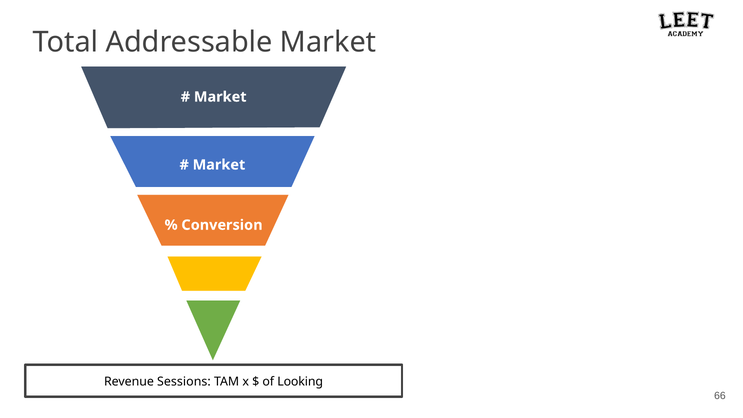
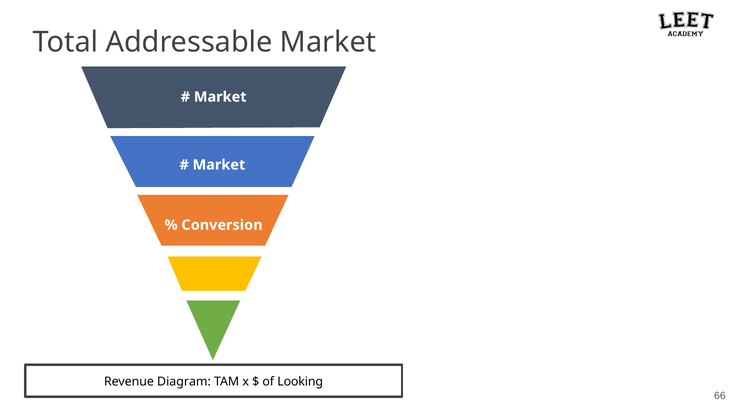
Sessions: Sessions -> Diagram
